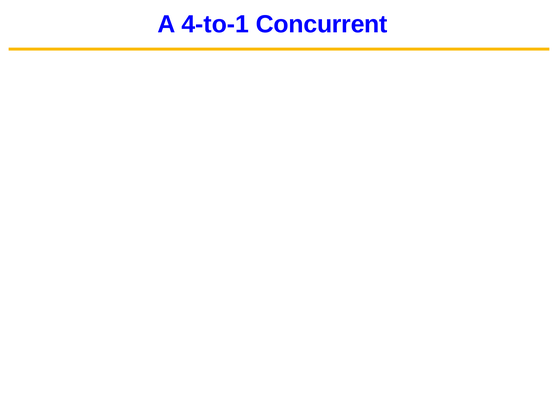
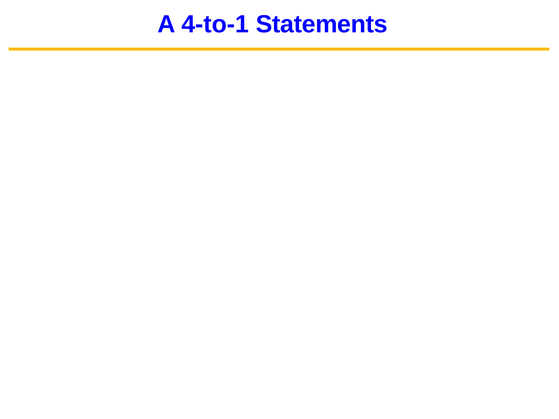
Concurrent: Concurrent -> Statements
